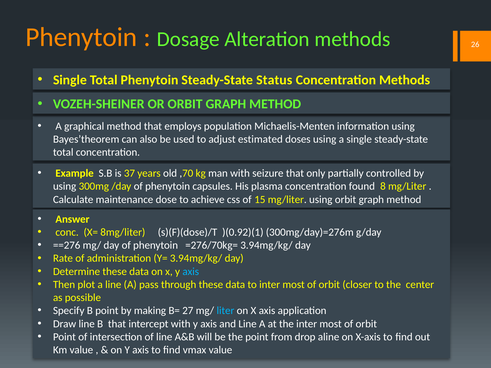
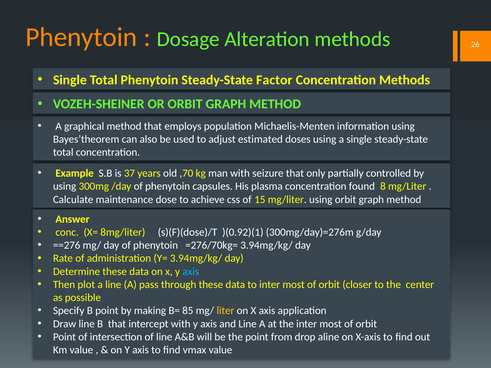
Status: Status -> Factor
27: 27 -> 85
liter colour: light blue -> yellow
